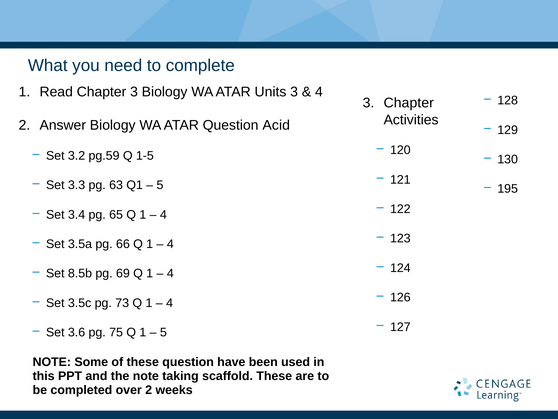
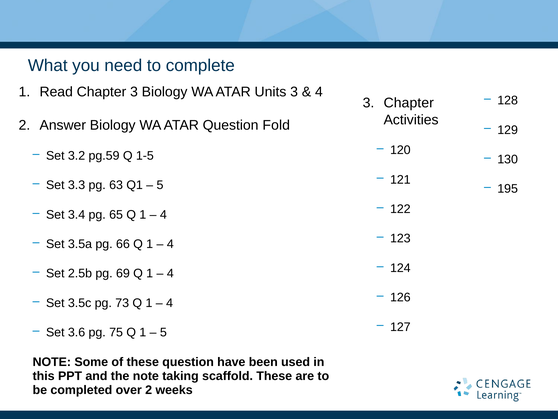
Acid: Acid -> Fold
8.5b: 8.5b -> 2.5b
